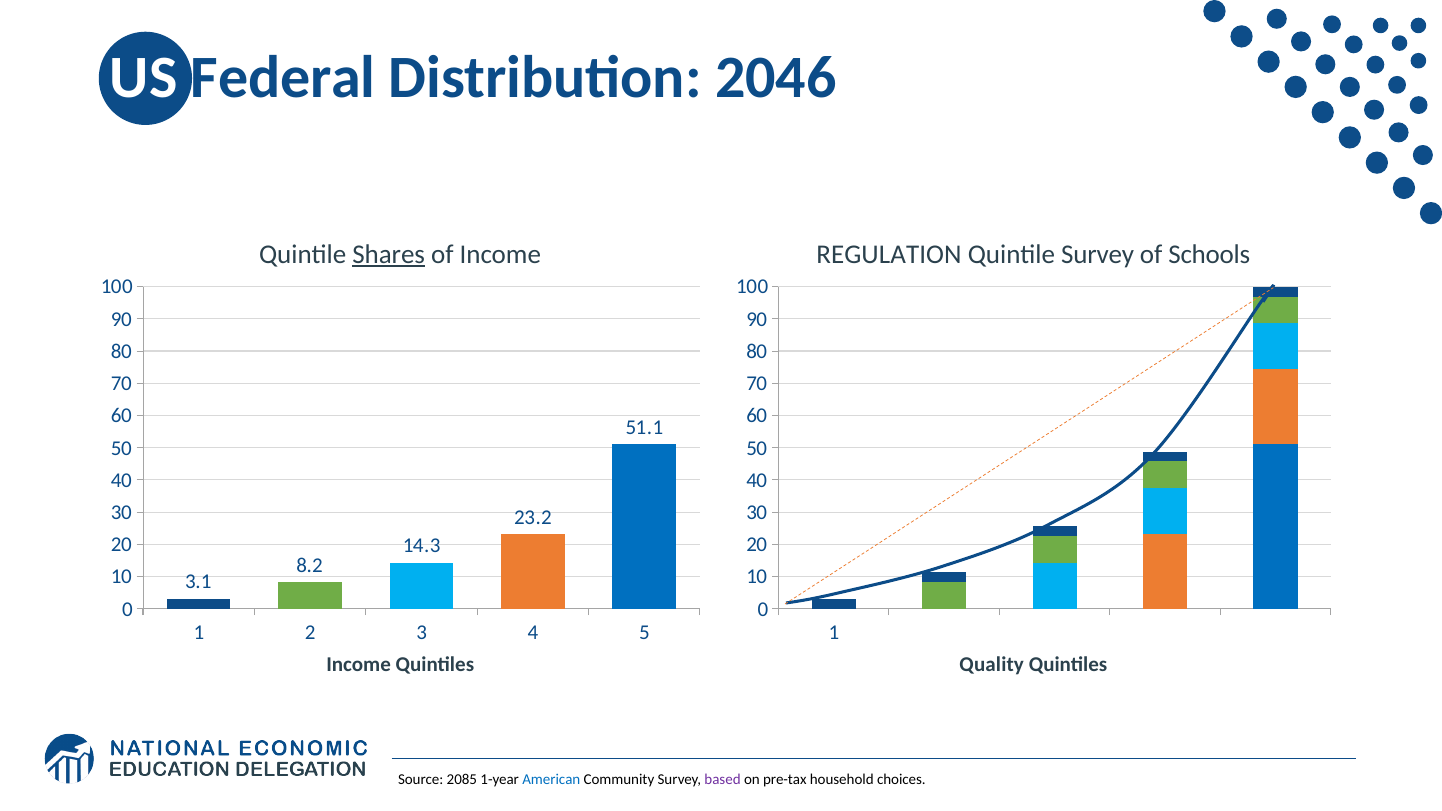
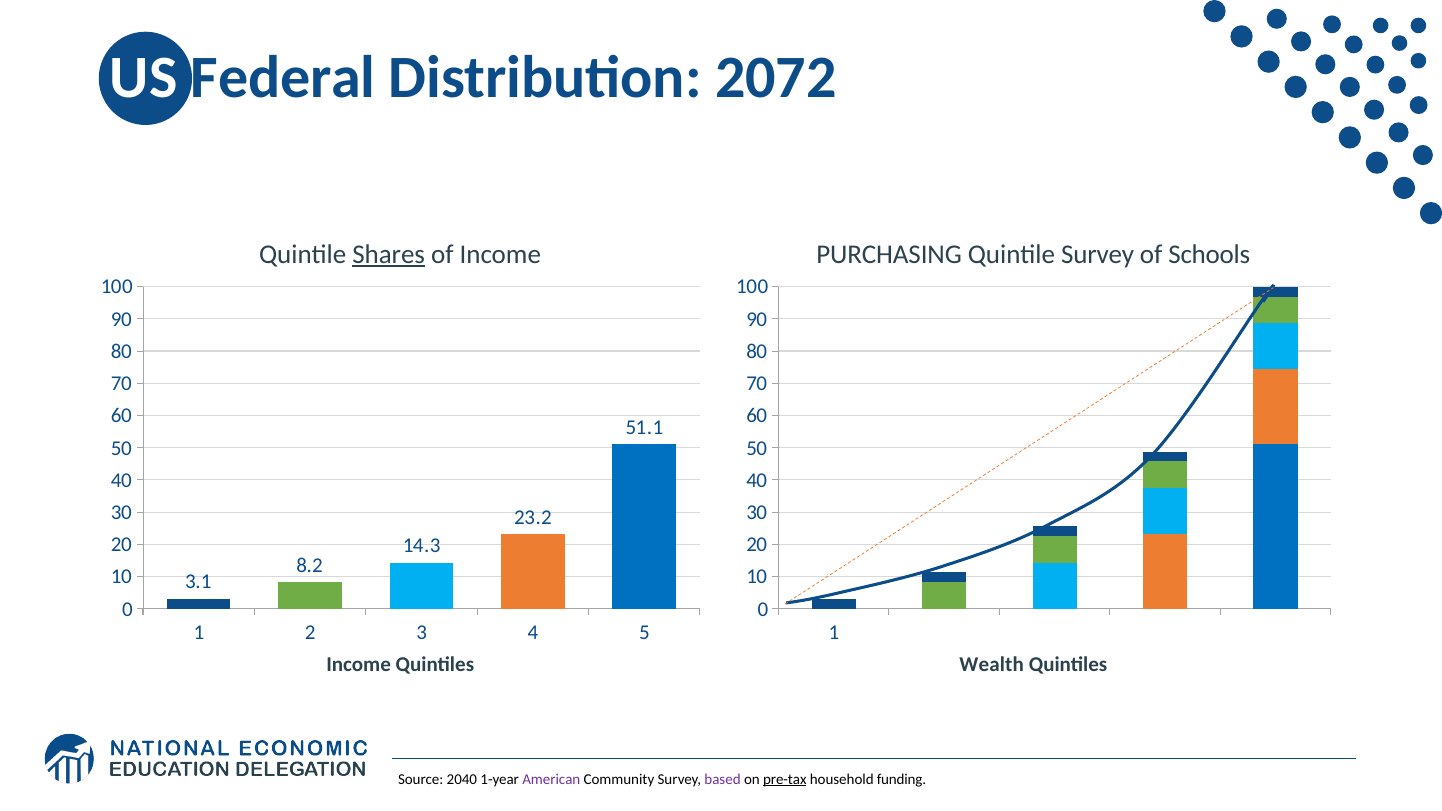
2046: 2046 -> 2072
REGULATION: REGULATION -> PURCHASING
Quality: Quality -> Wealth
2085: 2085 -> 2040
American colour: blue -> purple
pre-tax underline: none -> present
choices: choices -> funding
